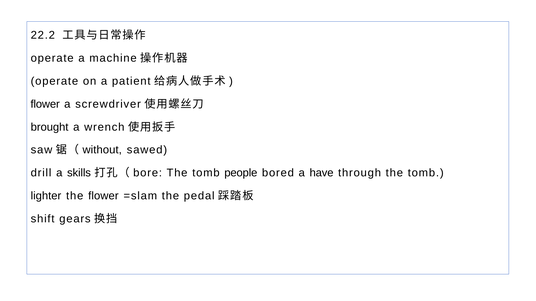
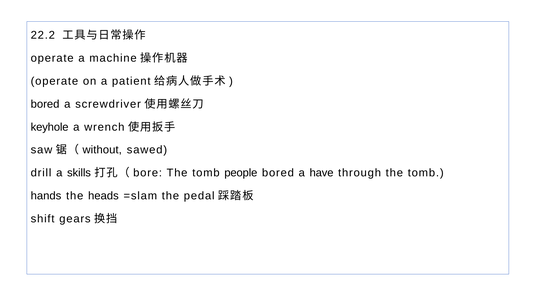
flower at (45, 104): flower -> bored
brought: brought -> keyhole
lighter: lighter -> hands
the flower: flower -> heads
